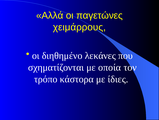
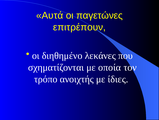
Αλλά: Αλλά -> Αυτά
χειμάρρους: χειμάρρους -> επιτρέπουν
κάστορα: κάστορα -> ανοιχτής
